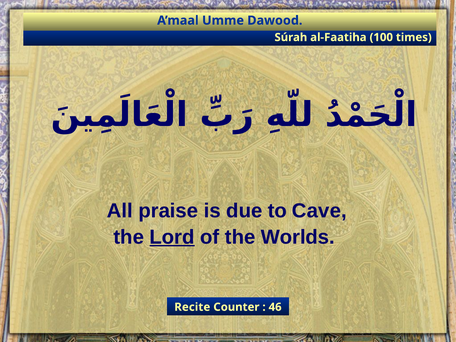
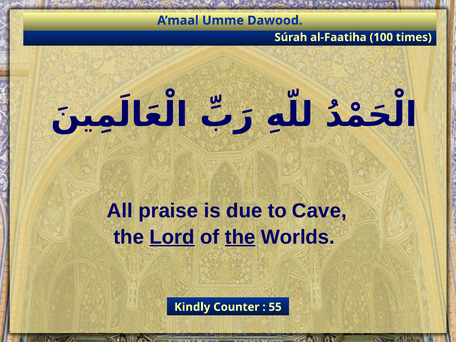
the at (240, 237) underline: none -> present
Recite: Recite -> Kindly
46: 46 -> 55
